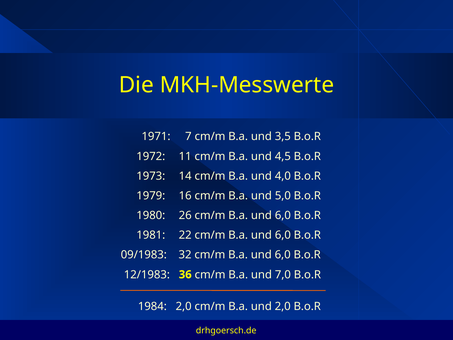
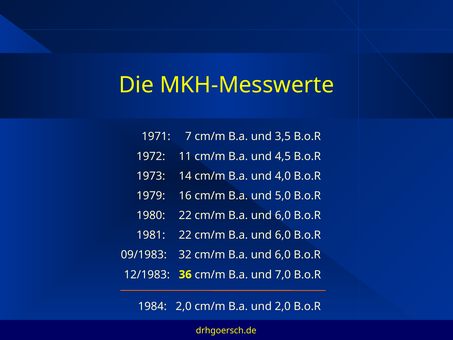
1980 26: 26 -> 22
